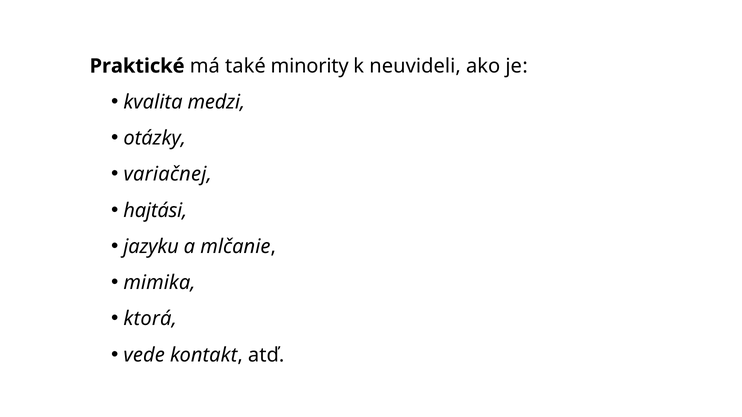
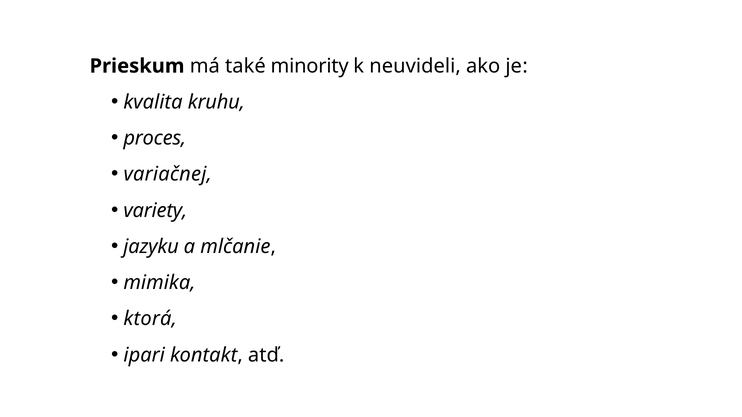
Praktické: Praktické -> Prieskum
medzi: medzi -> kruhu
otázky: otázky -> proces
hajtási: hajtási -> variety
vede: vede -> ipari
